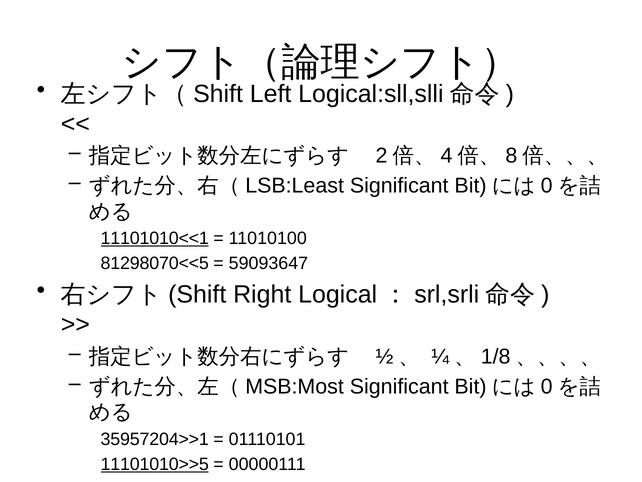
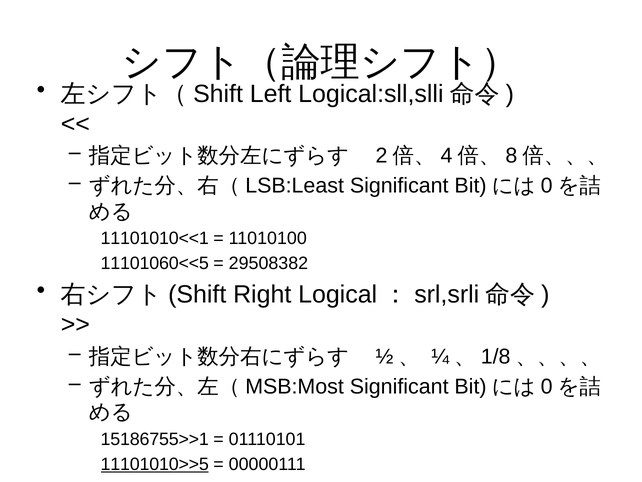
11101010<<1 underline: present -> none
81298070<<5: 81298070<<5 -> 11101060<<5
59093647: 59093647 -> 29508382
35957204>>1: 35957204>>1 -> 15186755>>1
